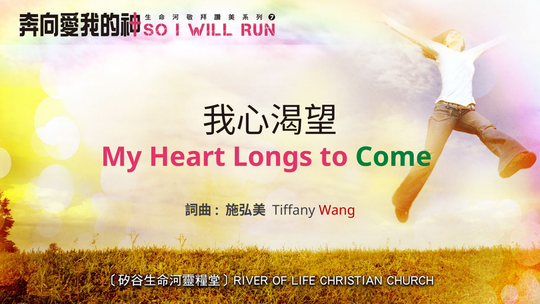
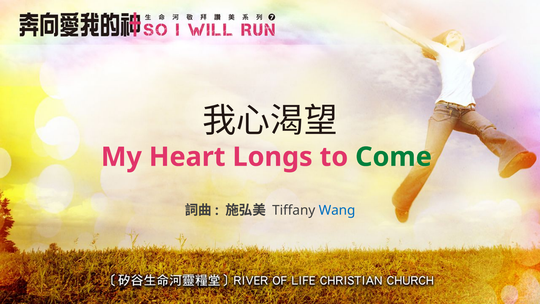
Wang colour: red -> blue
